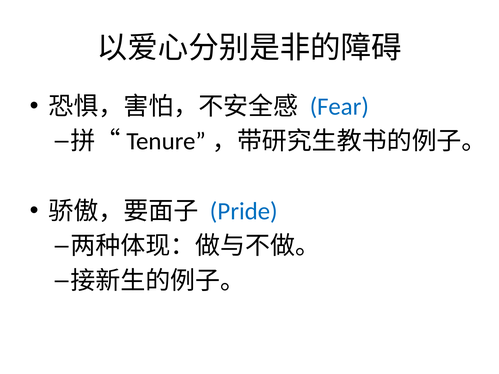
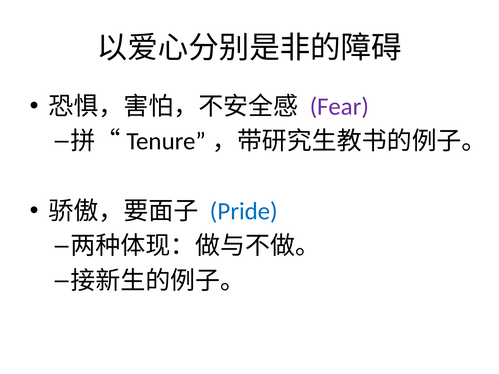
Fear colour: blue -> purple
